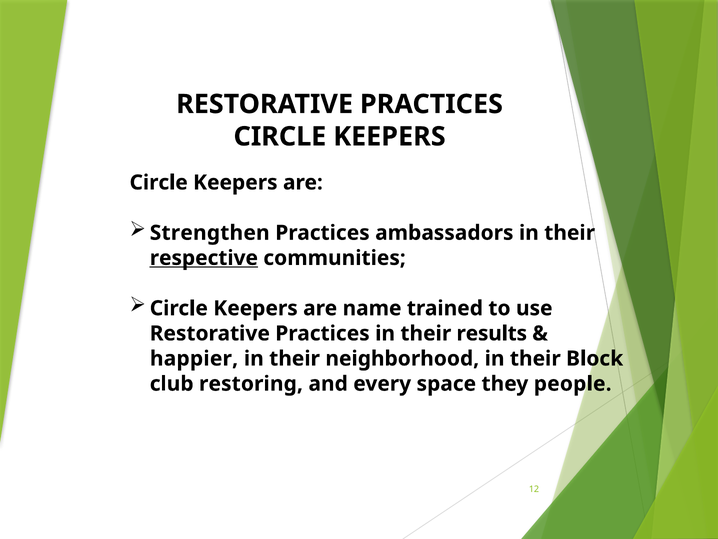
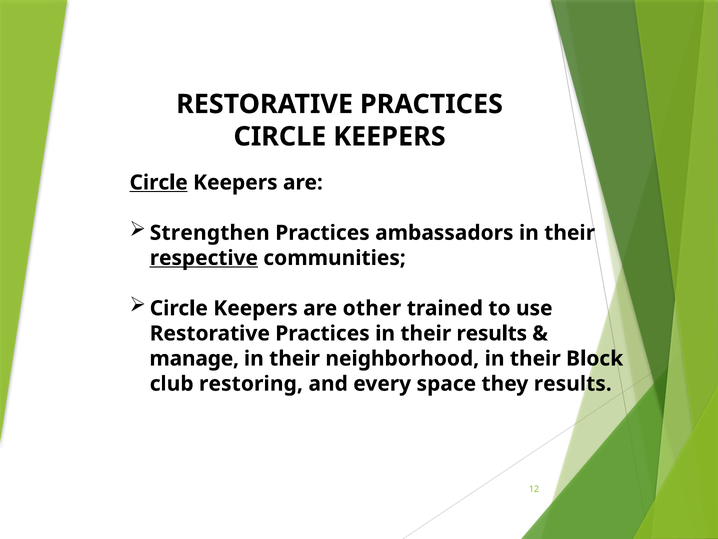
Circle at (159, 182) underline: none -> present
name: name -> other
happier: happier -> manage
they people: people -> results
